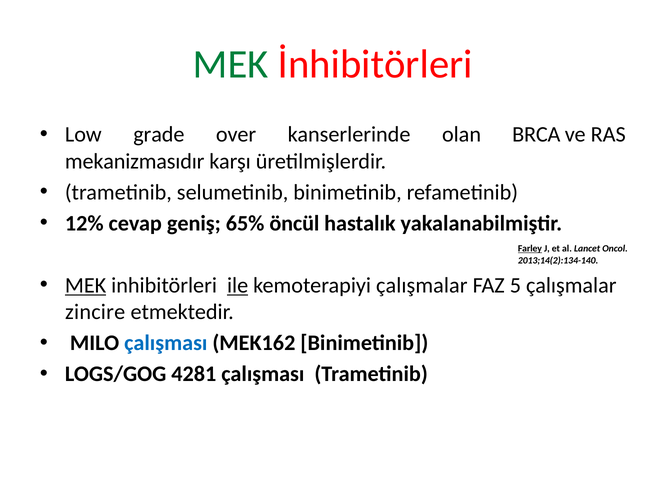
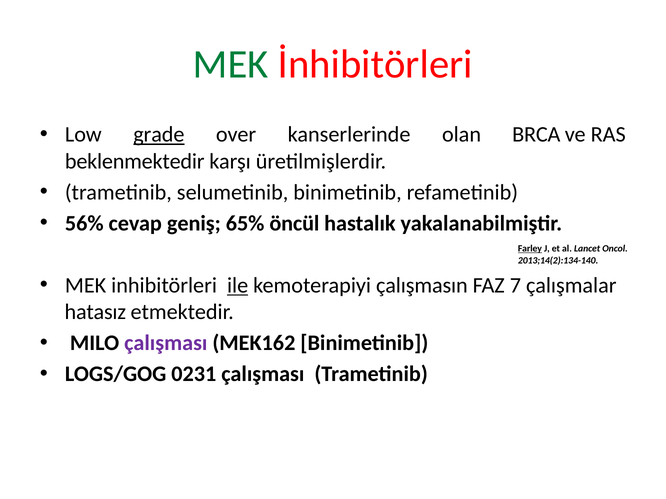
grade underline: none -> present
mekanizmasıdır: mekanizmasıdır -> beklenmektedir
12%: 12% -> 56%
MEK at (86, 286) underline: present -> none
kemoterapiyi çalışmalar: çalışmalar -> çalışmasın
5: 5 -> 7
zincire: zincire -> hatasız
çalışması at (166, 343) colour: blue -> purple
4281: 4281 -> 0231
